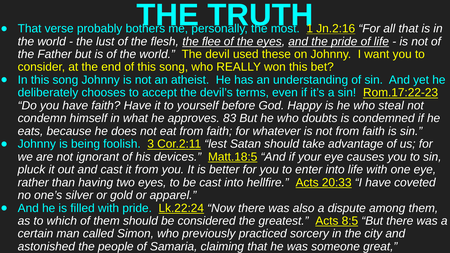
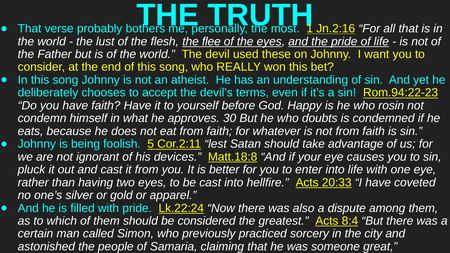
Rom.17:22-23: Rom.17:22-23 -> Rom.94:22-23
steal: steal -> rosin
83: 83 -> 30
3: 3 -> 5
Matt.18:5: Matt.18:5 -> Matt.18:8
8:5: 8:5 -> 8:4
